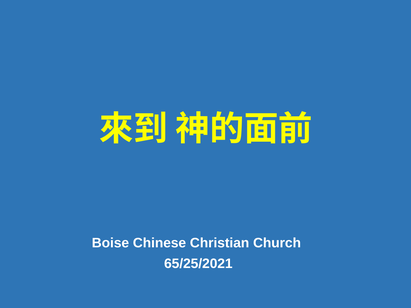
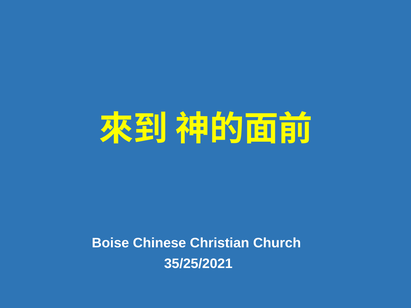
65/25/2021: 65/25/2021 -> 35/25/2021
